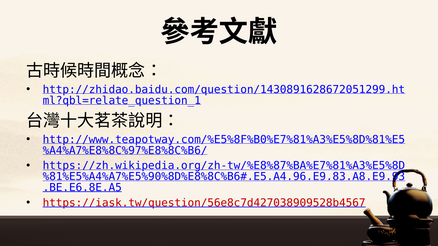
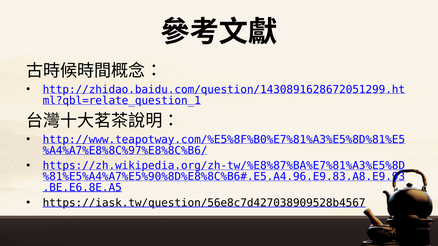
https://iask.tw/question/56e8c7d427038909528b4567 colour: red -> black
